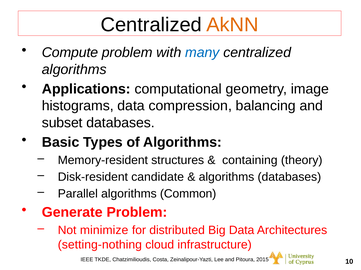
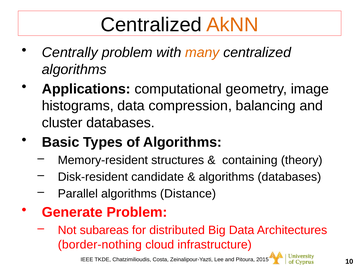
Compute: Compute -> Centrally
many colour: blue -> orange
subset: subset -> cluster
Common: Common -> Distance
minimize: minimize -> subareas
setting-nothing: setting-nothing -> border-nothing
